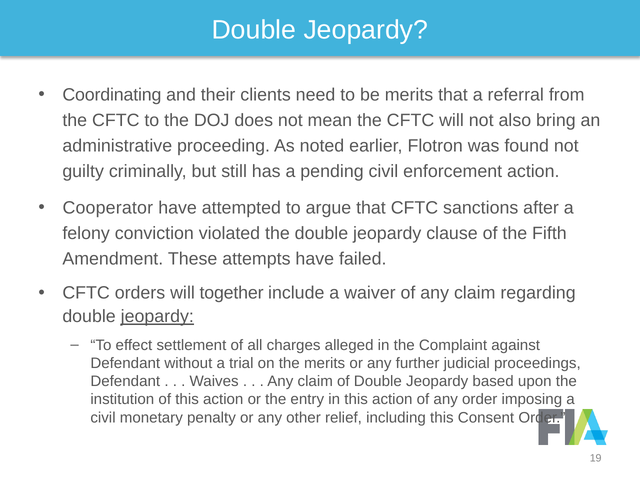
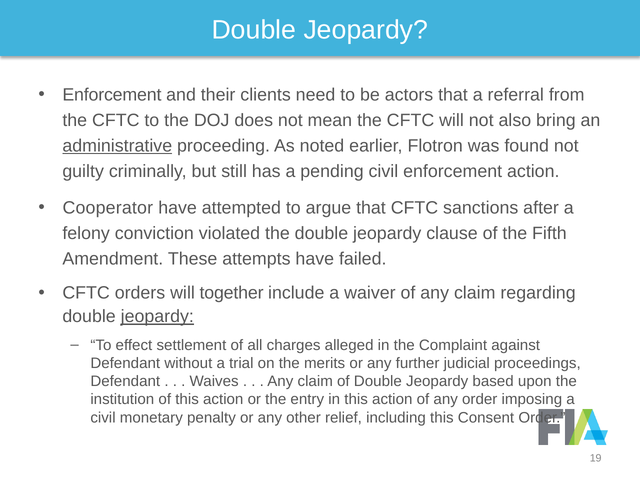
Coordinating at (112, 95): Coordinating -> Enforcement
be merits: merits -> actors
administrative underline: none -> present
